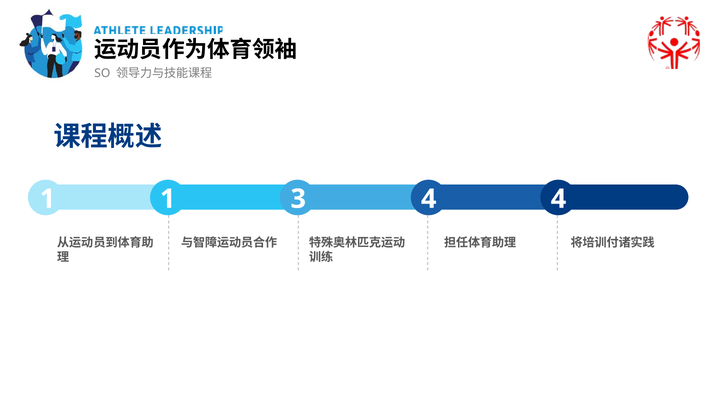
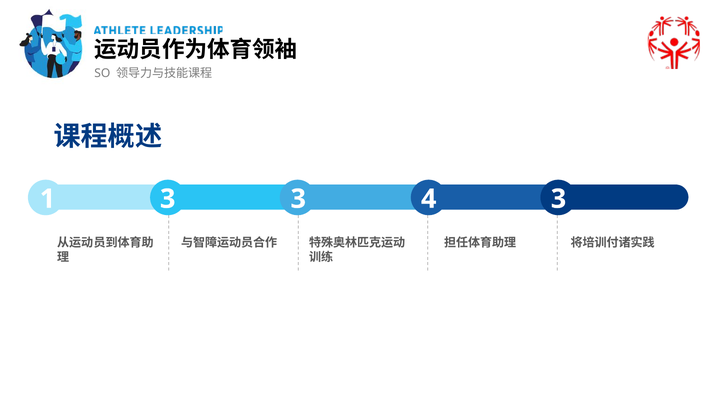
1 1: 1 -> 3
4 4: 4 -> 3
